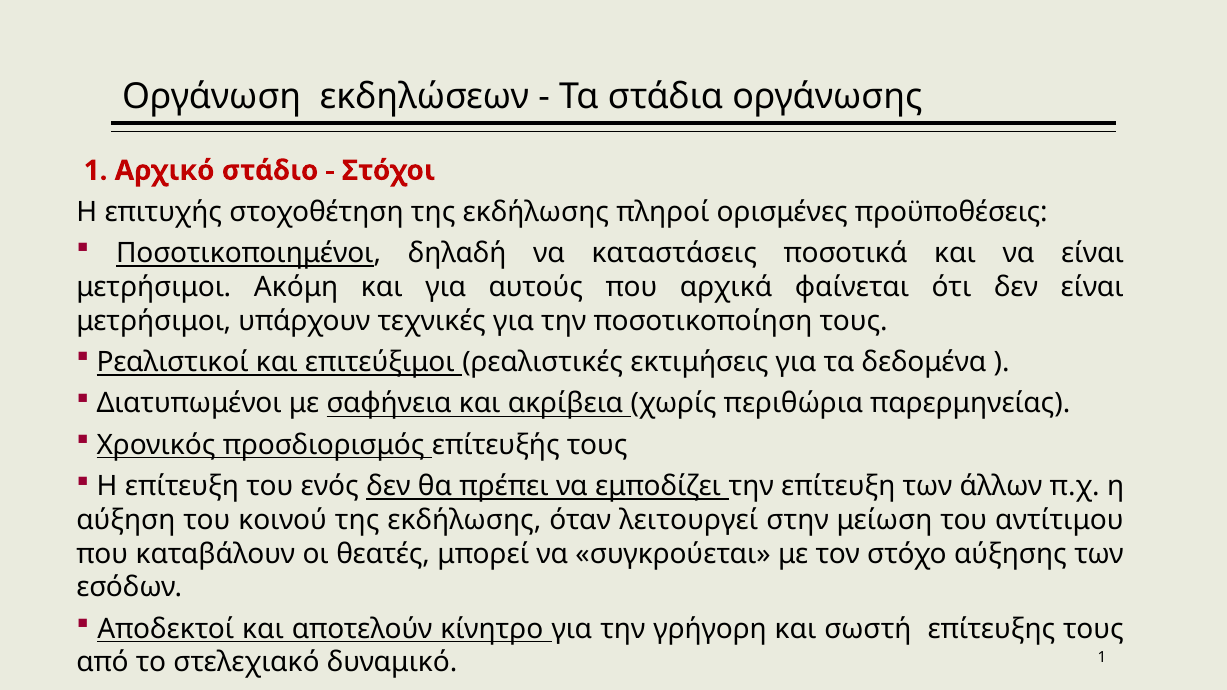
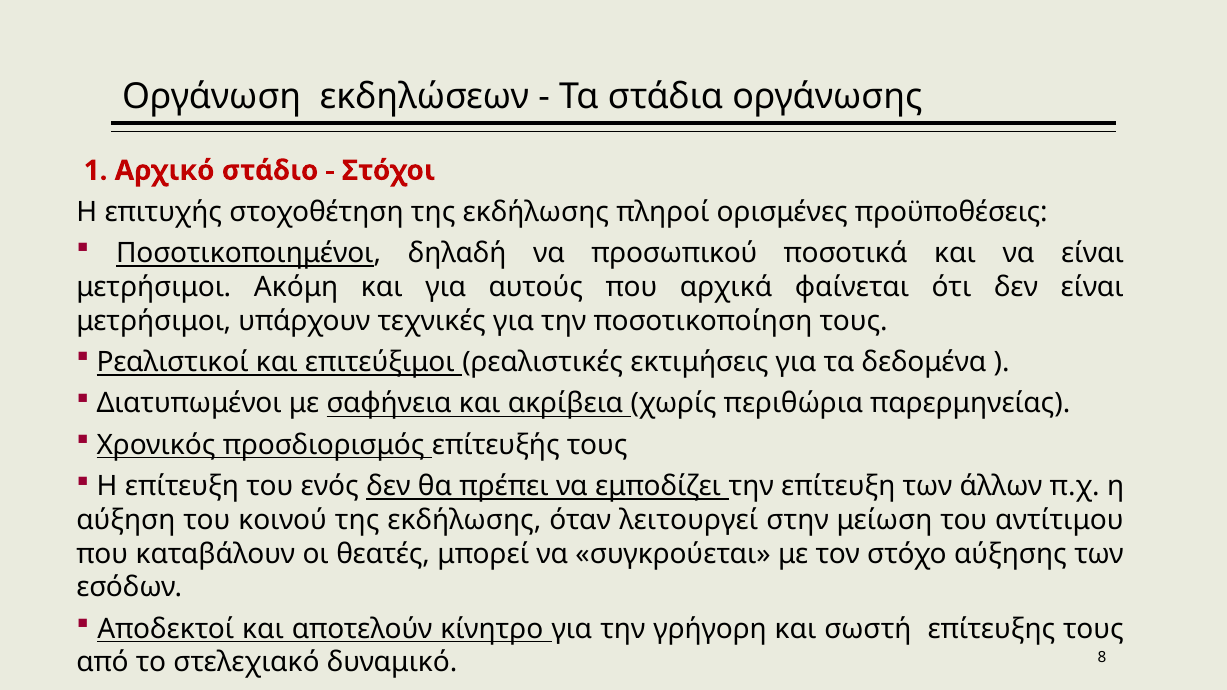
καταστάσεις: καταστάσεις -> προσωπικού
δυναμικό 1: 1 -> 8
